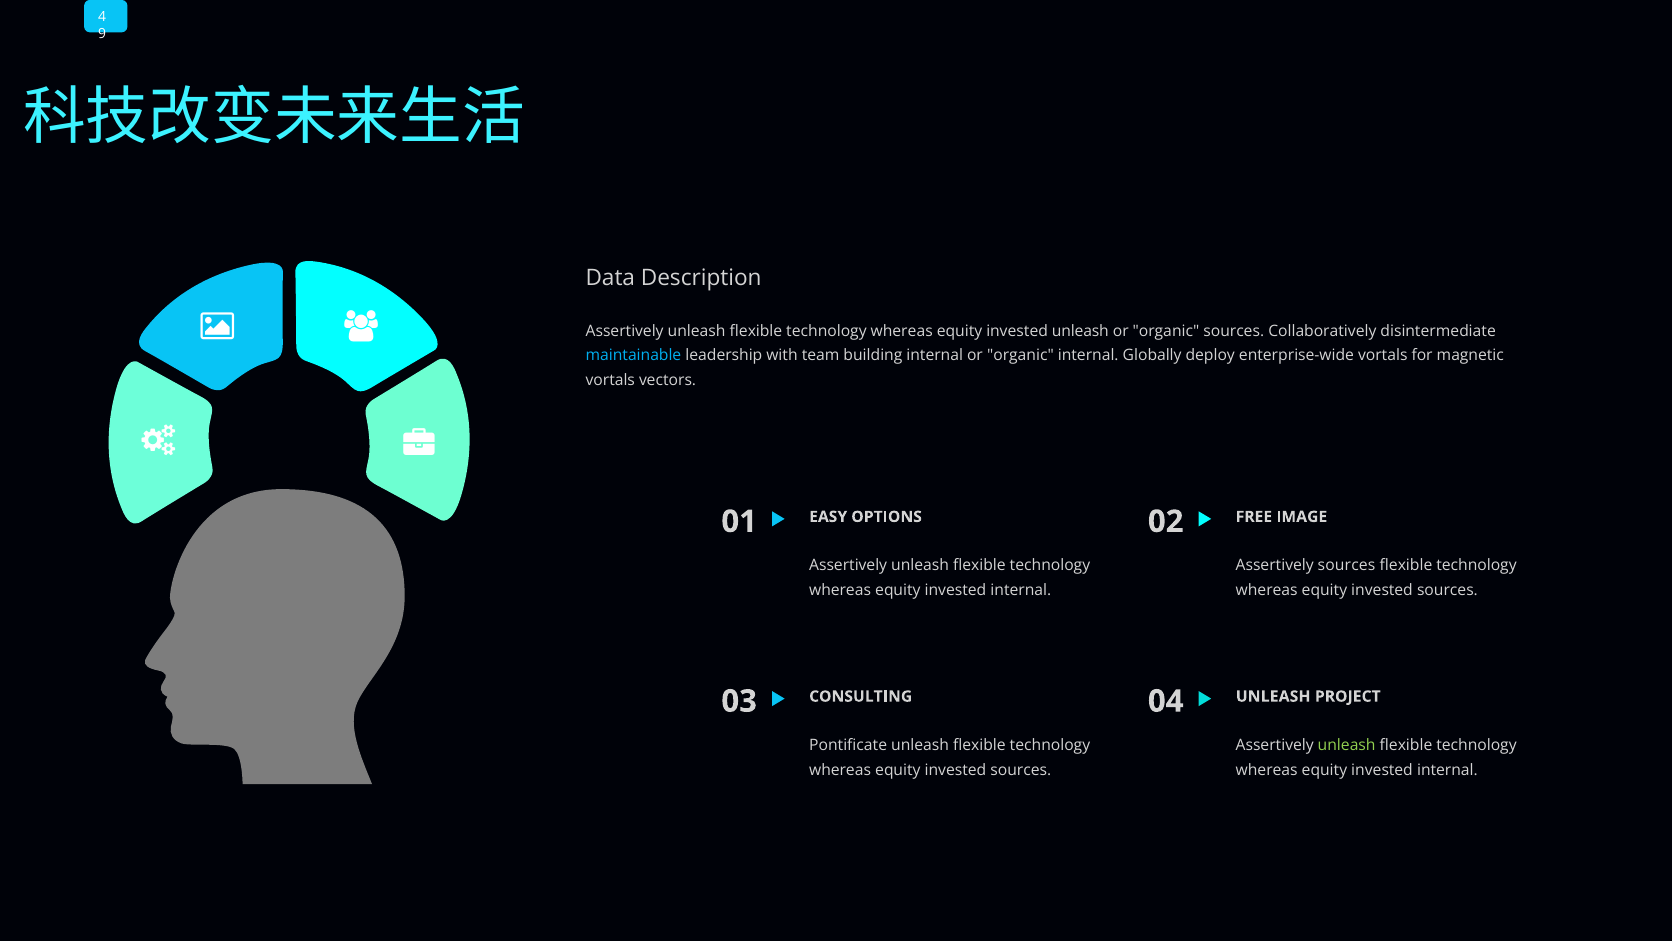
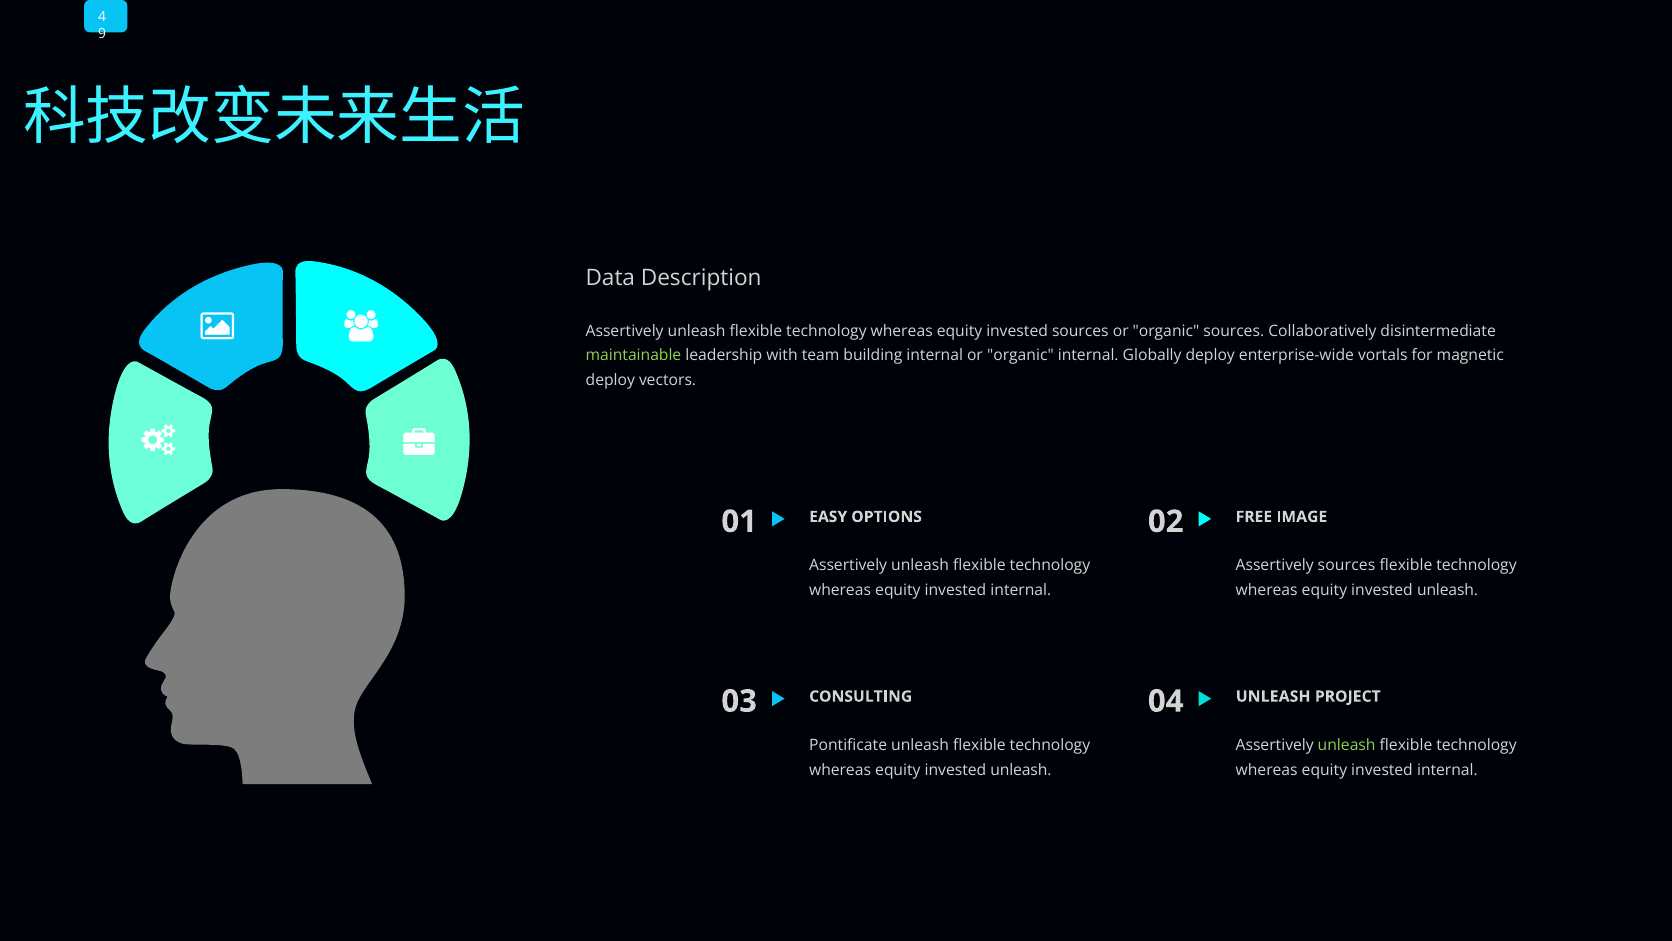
invested unleash: unleash -> sources
maintainable colour: light blue -> light green
vortals at (610, 380): vortals -> deploy
sources at (1447, 590): sources -> unleash
sources at (1021, 770): sources -> unleash
